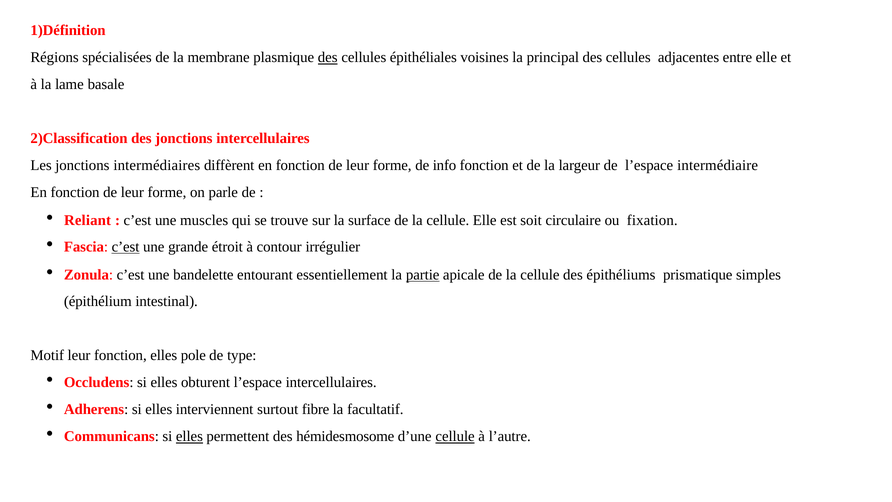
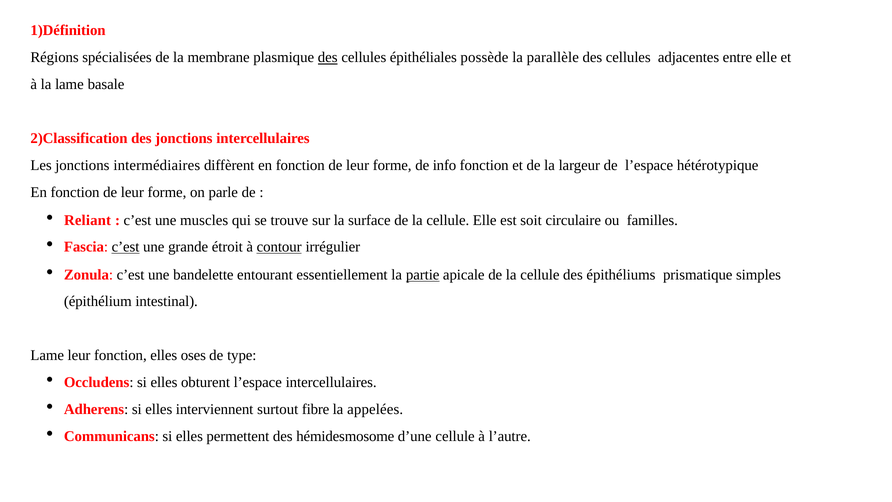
voisines: voisines -> possède
principal: principal -> parallèle
intermédiaire: intermédiaire -> hétérotypique
fixation: fixation -> familles
contour underline: none -> present
Motif at (47, 355): Motif -> Lame
pole: pole -> oses
facultatif: facultatif -> appelées
elles at (189, 436) underline: present -> none
cellule at (455, 436) underline: present -> none
